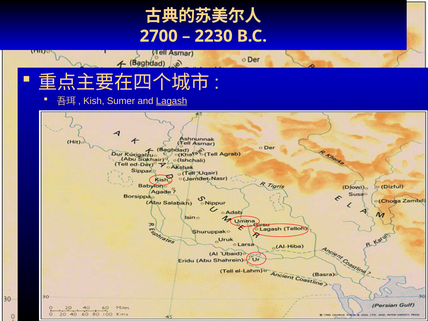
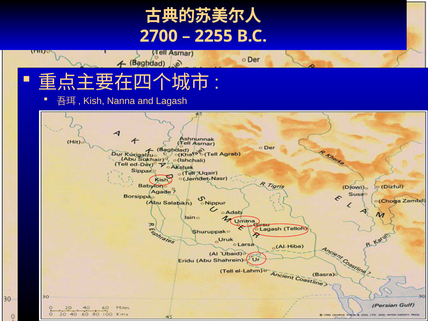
2230: 2230 -> 2255
Sumer: Sumer -> Nanna
Lagash underline: present -> none
